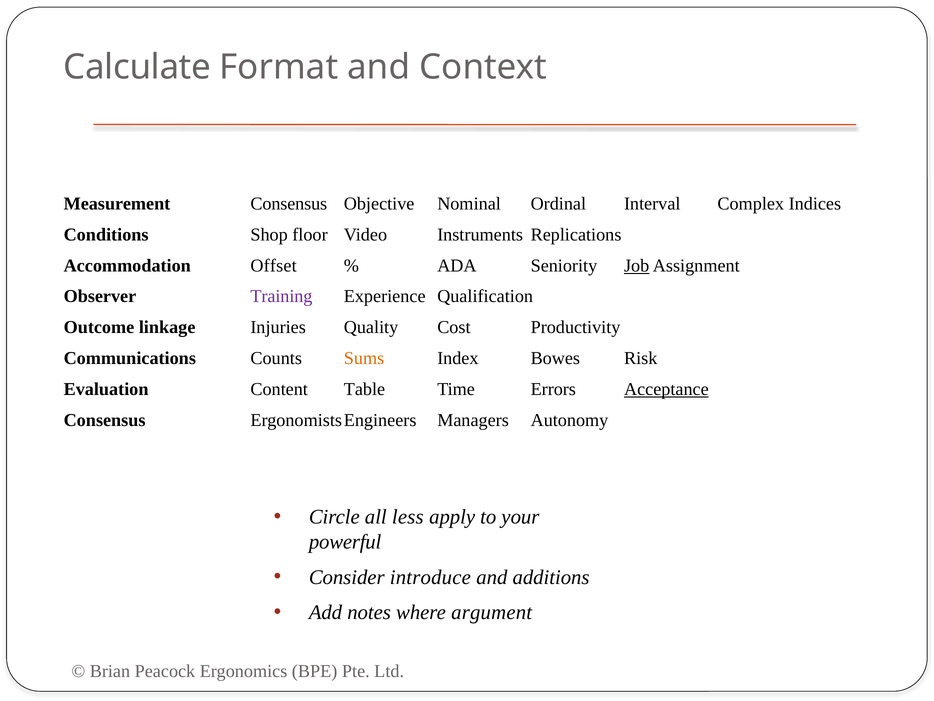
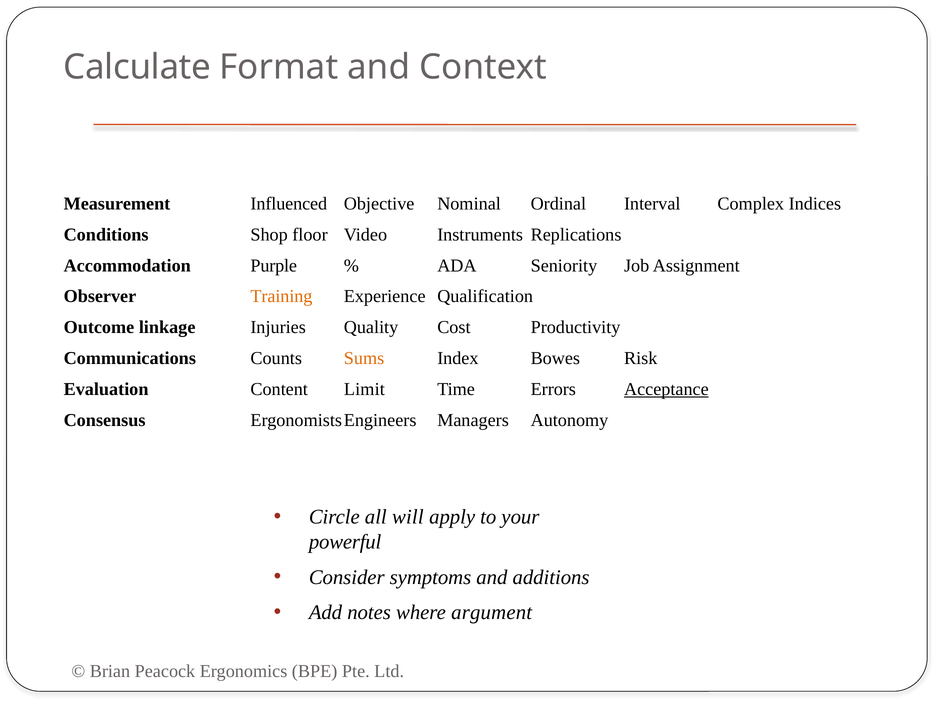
Measurement Consensus: Consensus -> Influenced
Offset: Offset -> Purple
Job underline: present -> none
Training colour: purple -> orange
Table: Table -> Limit
less: less -> will
introduce: introduce -> symptoms
